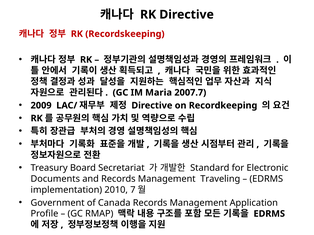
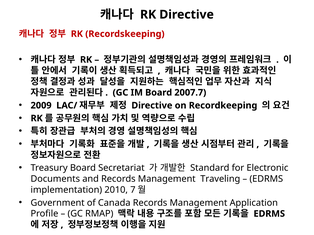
IM Maria: Maria -> Board
